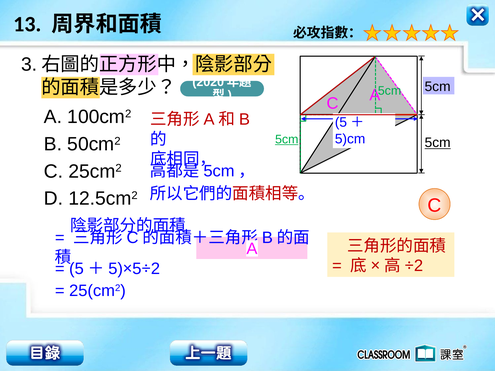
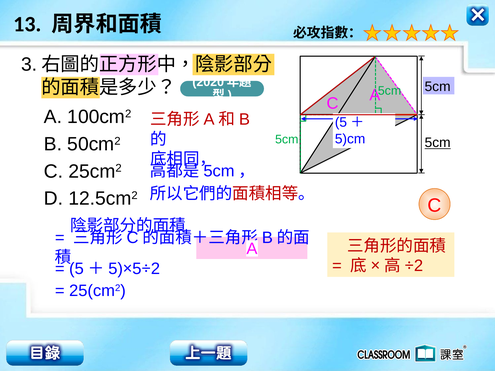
5cm at (287, 139) underline: present -> none
